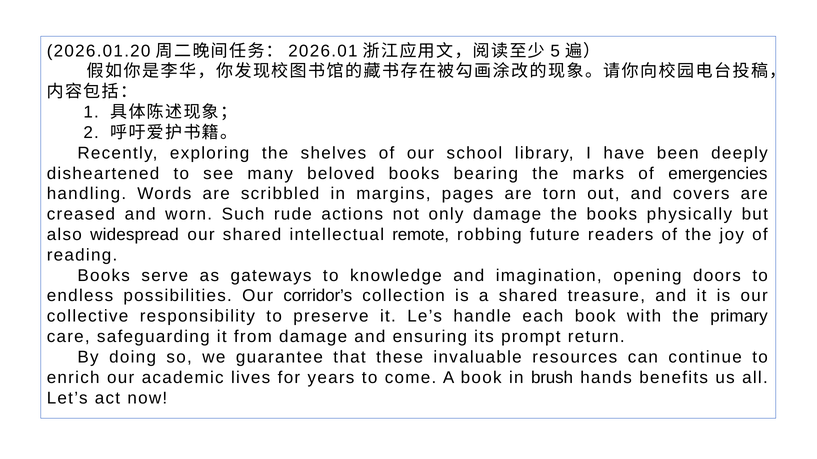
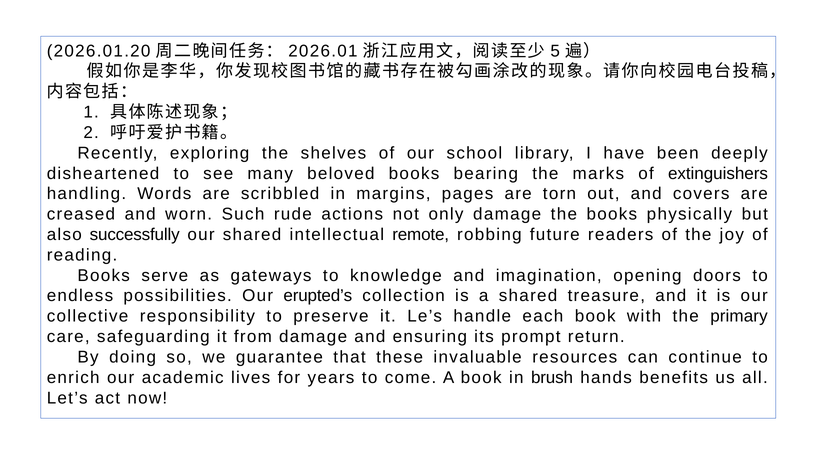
emergencies: emergencies -> extinguishers
widespread: widespread -> successfully
corridor’s: corridor’s -> erupted’s
